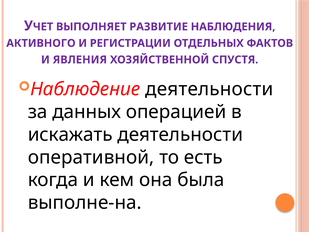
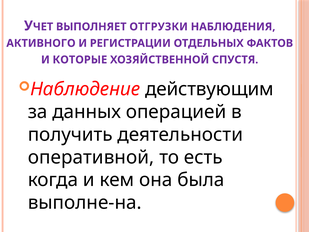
РАЗВИТИЕ: РАЗВИТИЕ -> ОТГРУЗКИ
ЯВЛЕНИЯ: ЯВЛЕНИЯ -> КОТОРЫЕ
Наблюдение деятельности: деятельности -> действующим
искажать: искажать -> получить
